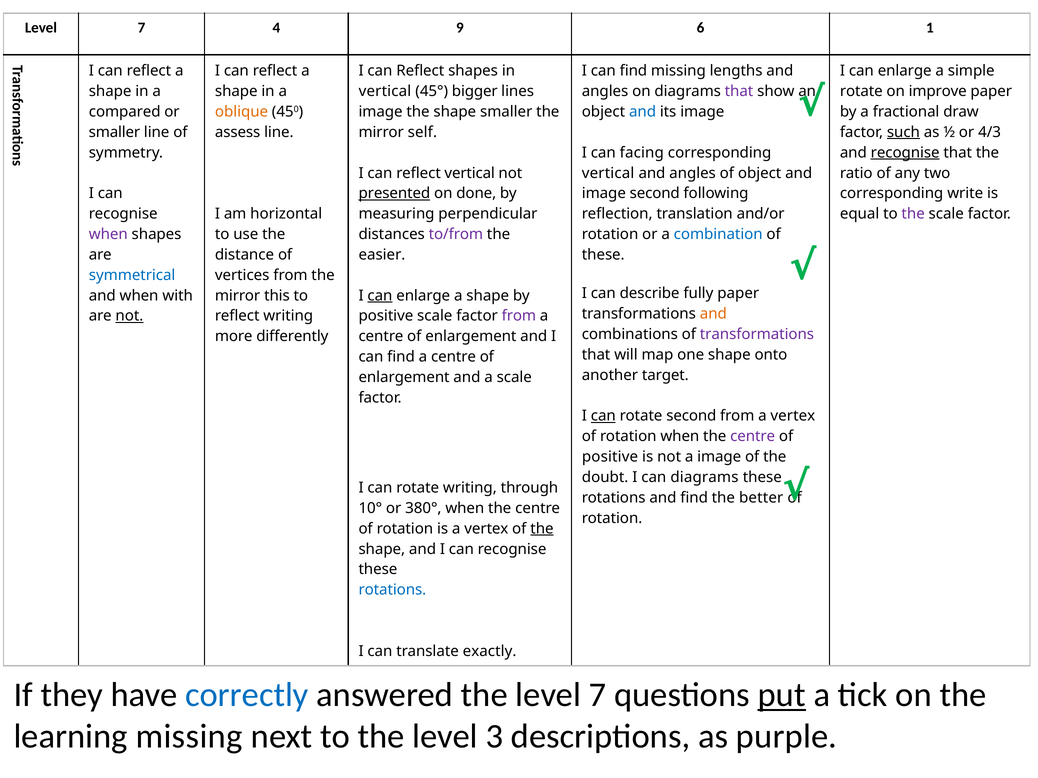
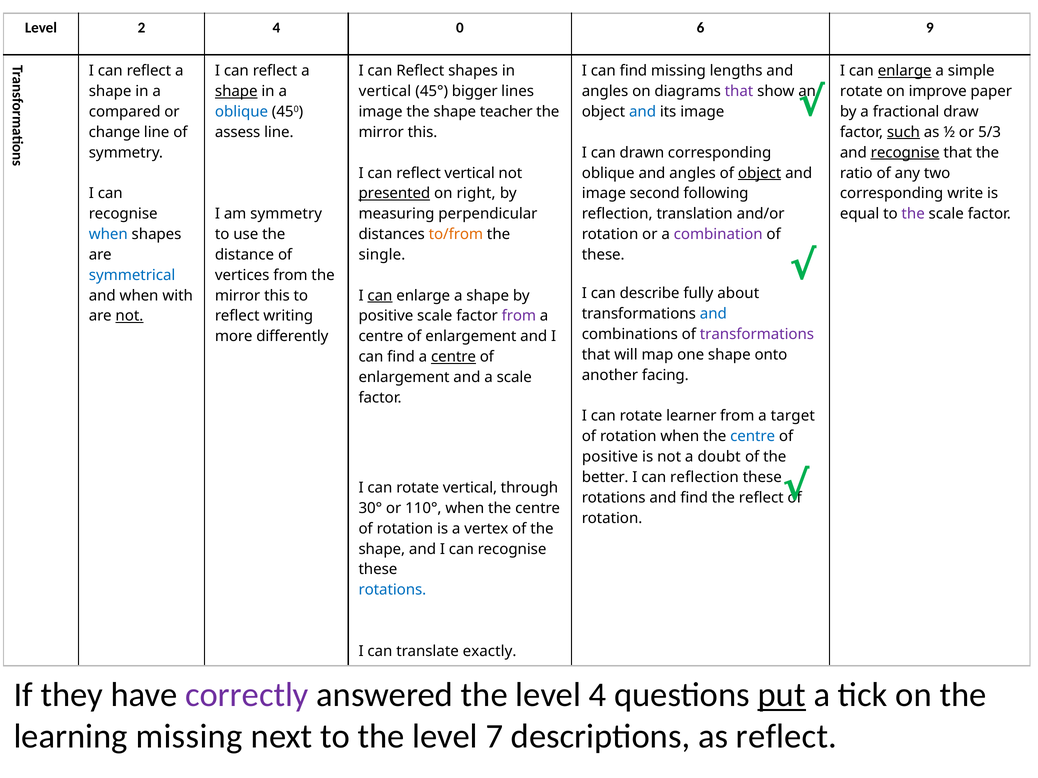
7 at (142, 28): 7 -> 2
9: 9 -> 0
1: 1 -> 9
enlarge at (905, 71) underline: none -> present
shape at (236, 91) underline: none -> present
oblique at (242, 112) colour: orange -> blue
shape smaller: smaller -> teacher
smaller at (114, 132): smaller -> change
self at (422, 132): self -> this
4/3: 4/3 -> 5/3
facing: facing -> drawn
vertical at (608, 173): vertical -> oblique
object at (760, 173) underline: none -> present
done: done -> right
am horizontal: horizontal -> symmetry
when at (108, 234) colour: purple -> blue
to/from colour: purple -> orange
combination colour: blue -> purple
easier: easier -> single
fully paper: paper -> about
and at (713, 314) colour: orange -> blue
centre at (454, 357) underline: none -> present
target: target -> facing
can at (603, 416) underline: present -> none
rotate second: second -> learner
from a vertex: vertex -> target
centre at (753, 437) colour: purple -> blue
a image: image -> doubt
doubt: doubt -> better
can diagrams: diagrams -> reflection
rotate writing: writing -> vertical
the better: better -> reflect
10°: 10° -> 30°
380°: 380° -> 110°
the at (542, 529) underline: present -> none
correctly colour: blue -> purple
the level 7: 7 -> 4
3: 3 -> 7
as purple: purple -> reflect
